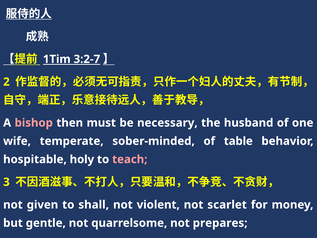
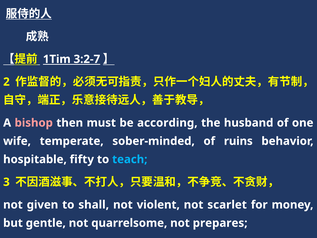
necessary: necessary -> according
table: table -> ruins
holy: holy -> fifty
teach colour: pink -> light blue
